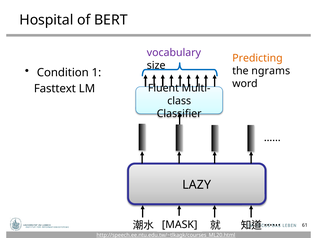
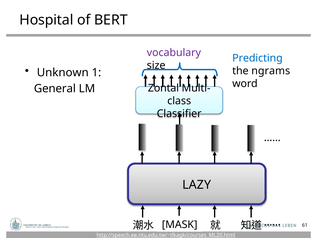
Predicting colour: orange -> blue
Condition: Condition -> Unknown
Fluent: Fluent -> Zontal
Fasttext: Fasttext -> General
